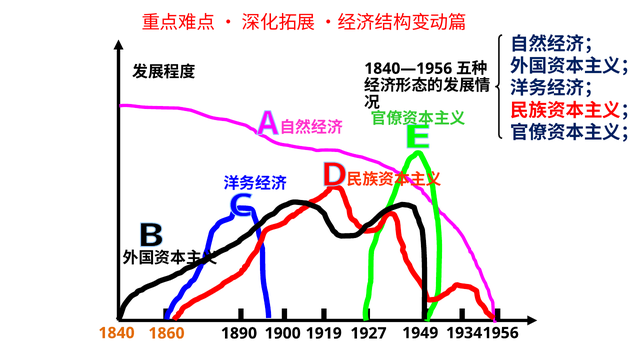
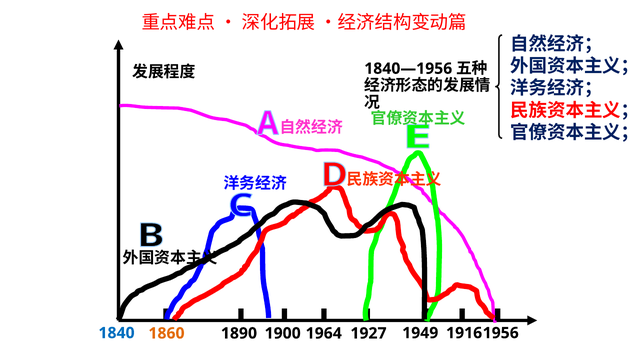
1840 colour: orange -> blue
1919: 1919 -> 1964
1934: 1934 -> 1916
